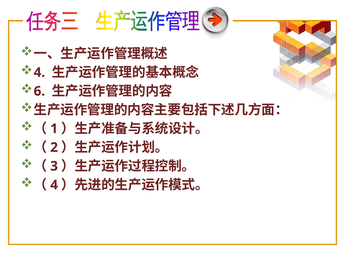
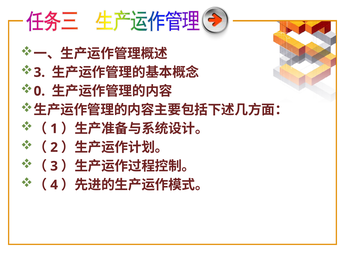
4 at (39, 73): 4 -> 3
6: 6 -> 0
